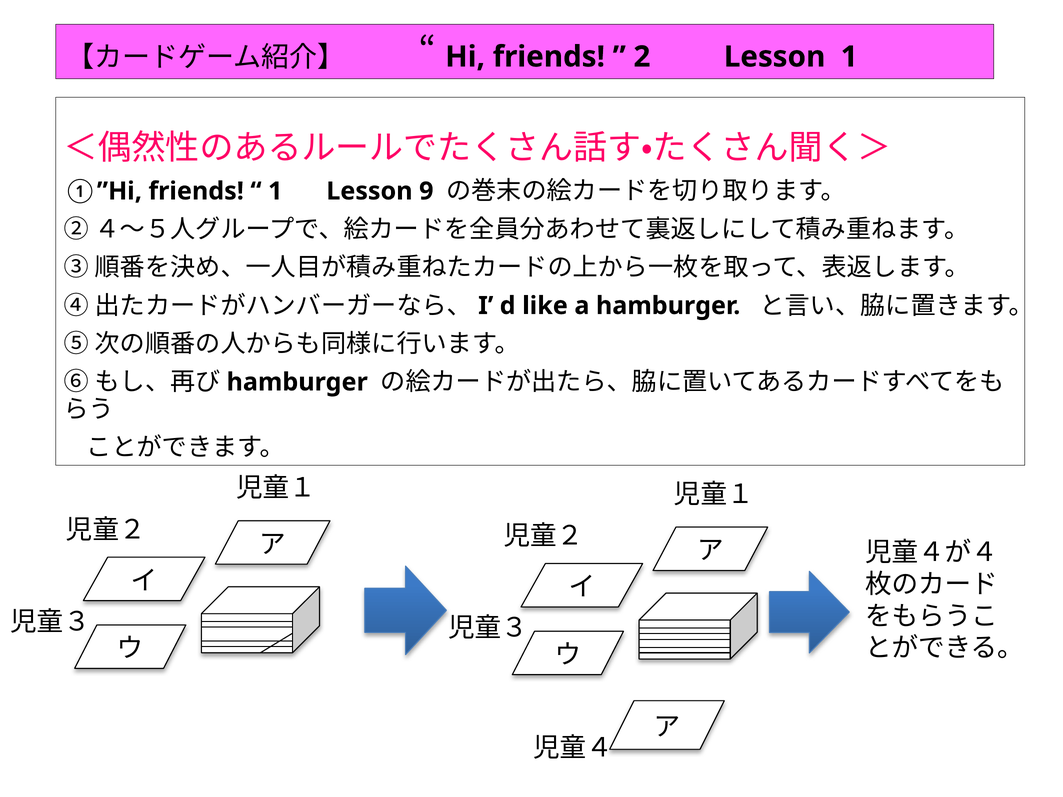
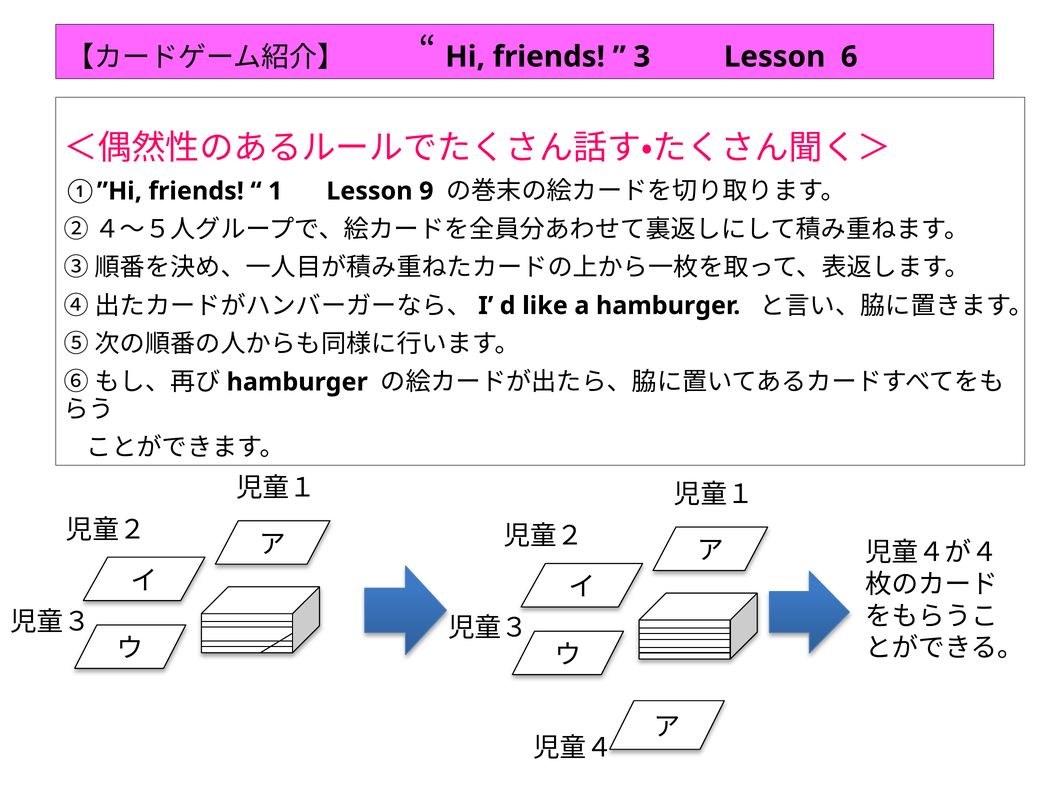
2: 2 -> 3
Lesson 1: 1 -> 6
